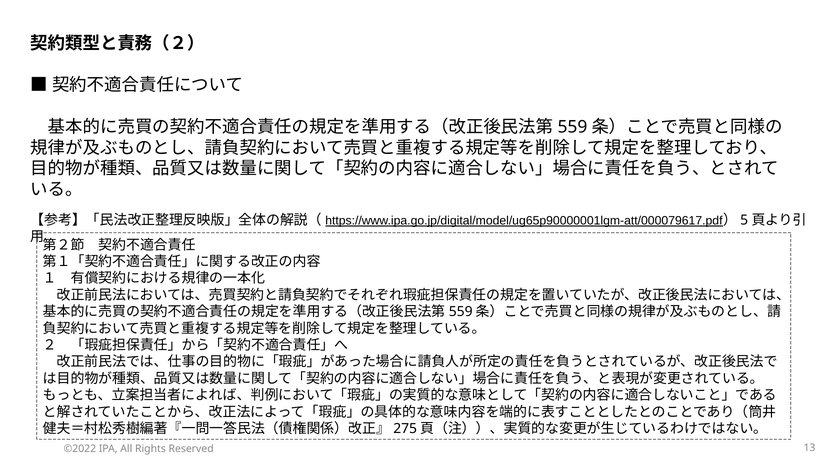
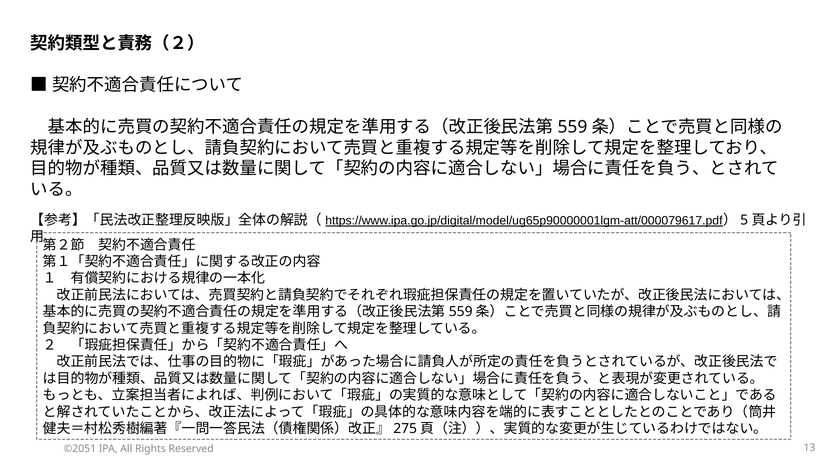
©2022: ©2022 -> ©2051
